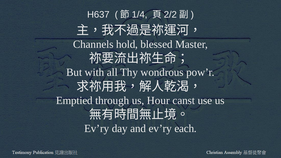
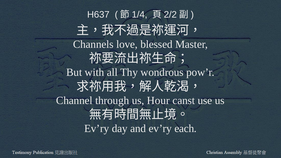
hold: hold -> love
Emptied: Emptied -> Channel
